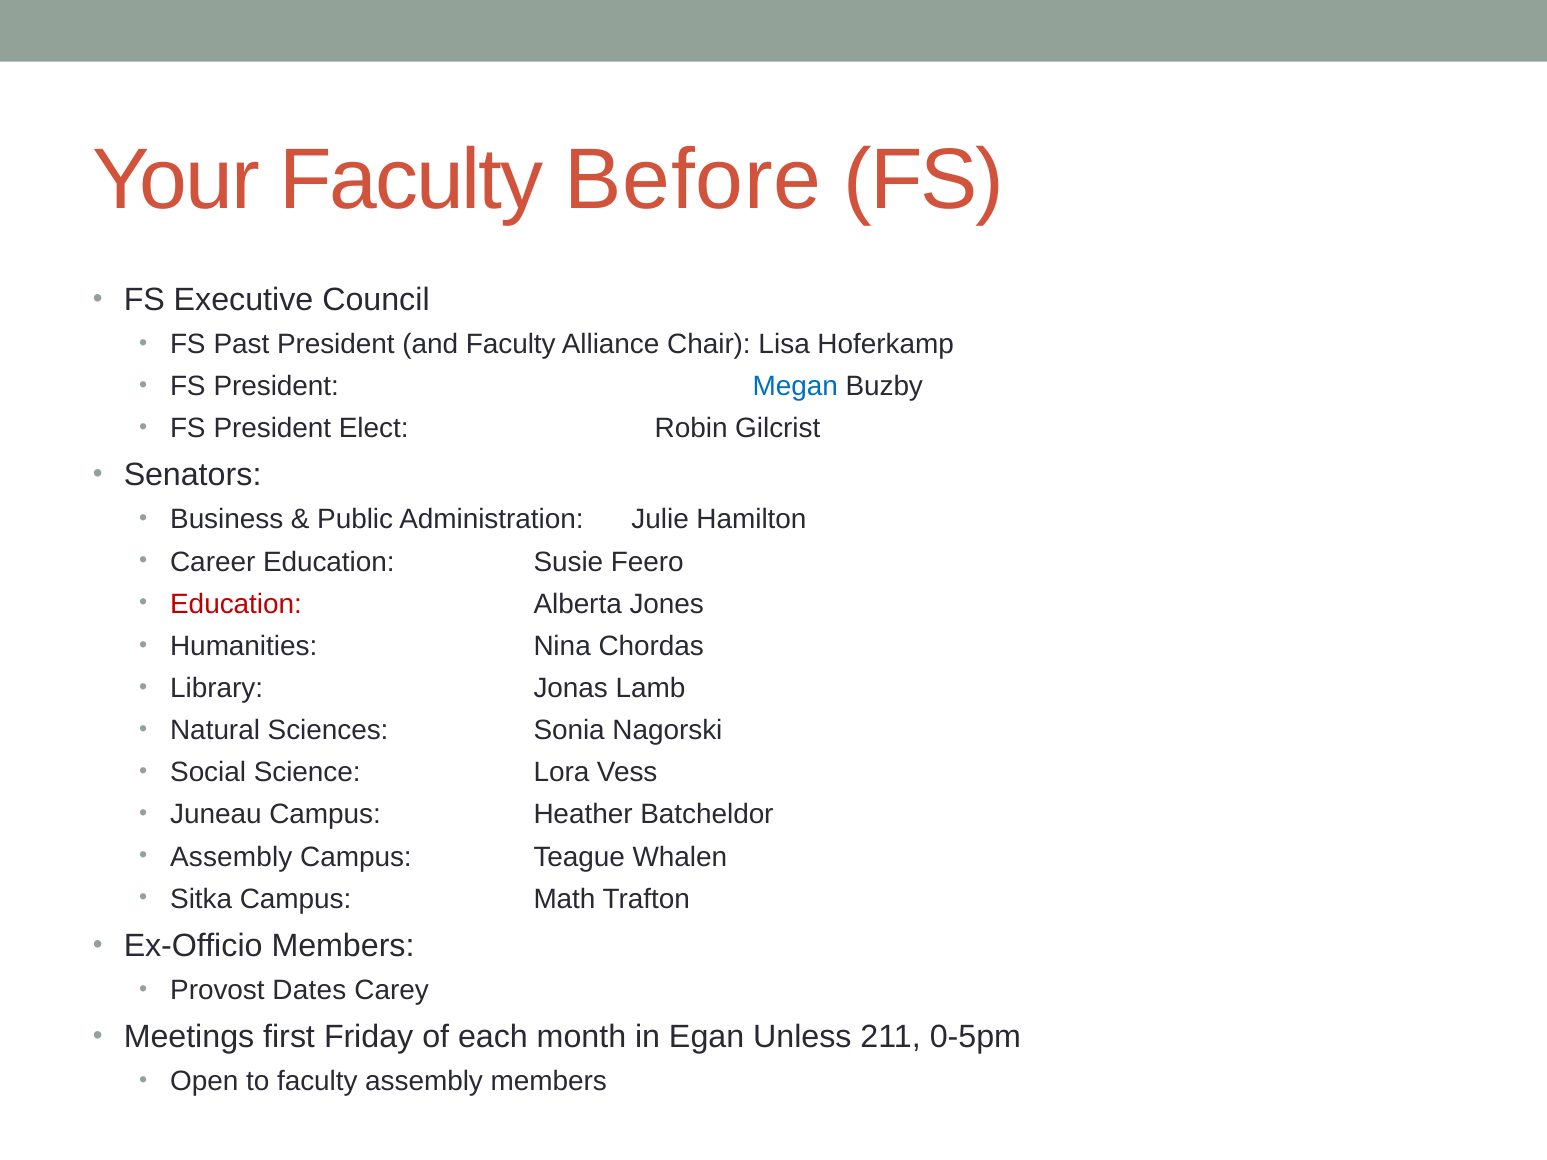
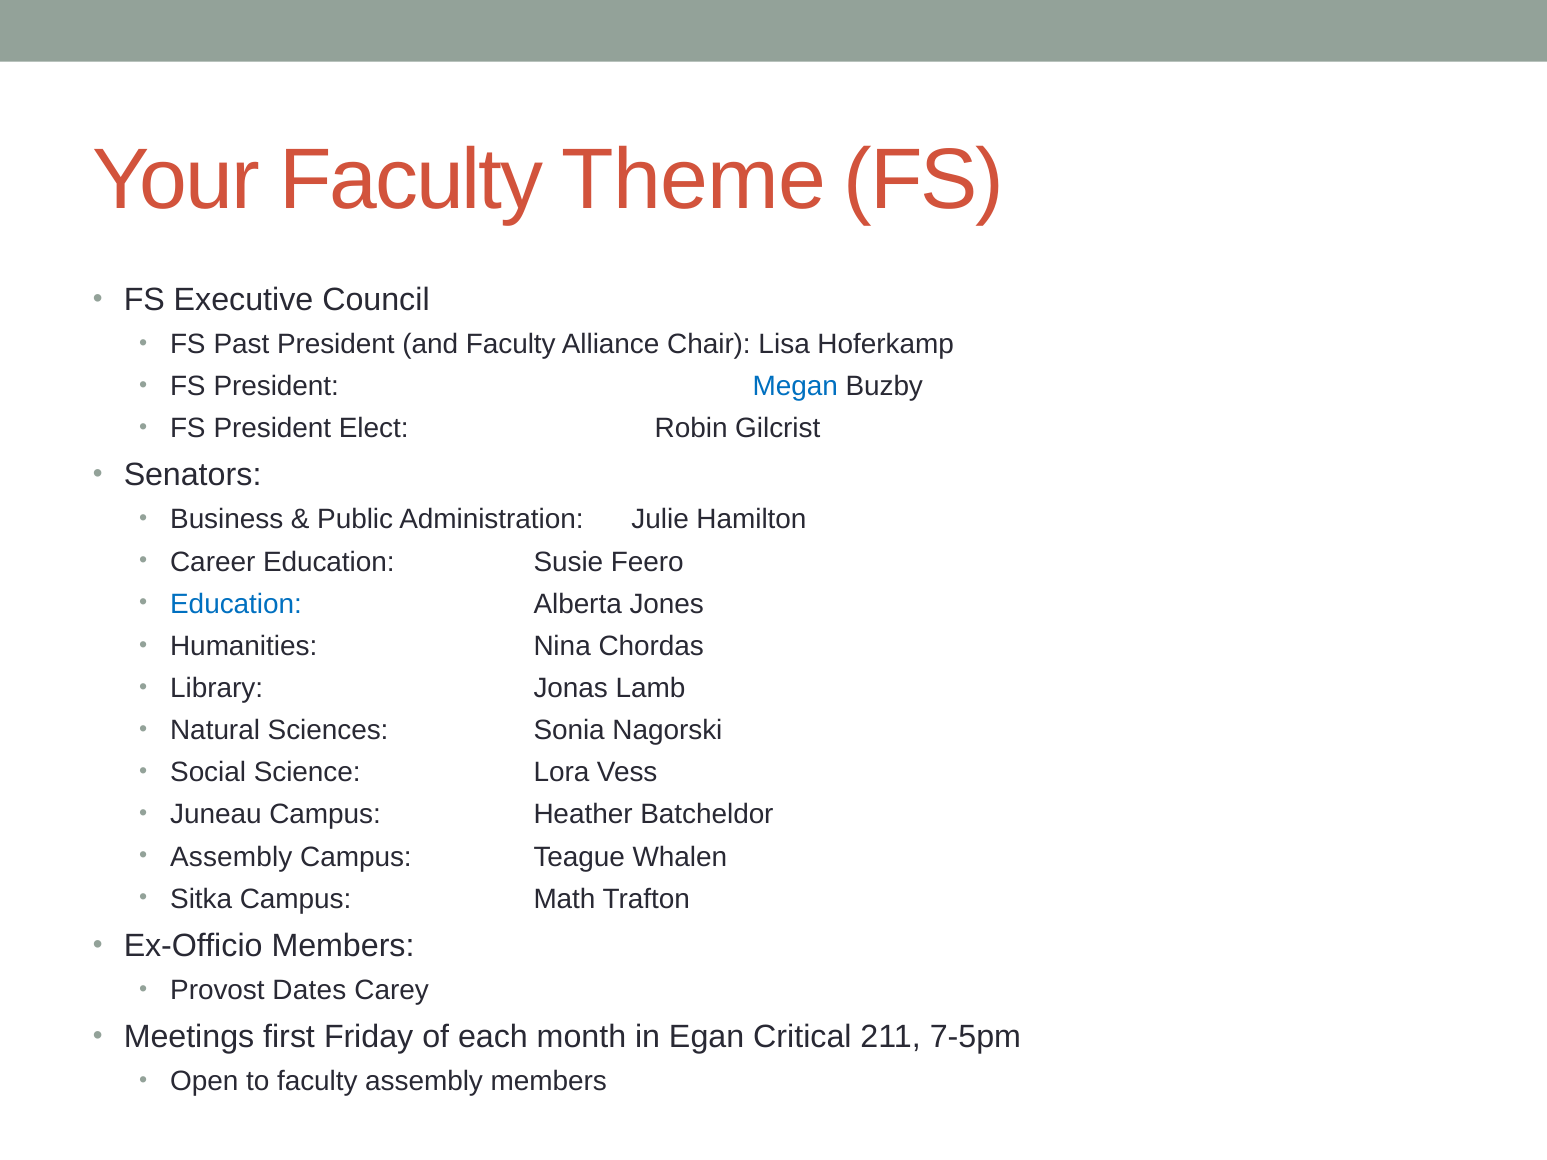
Before: Before -> Theme
Education at (236, 604) colour: red -> blue
Unless: Unless -> Critical
0-5pm: 0-5pm -> 7-5pm
